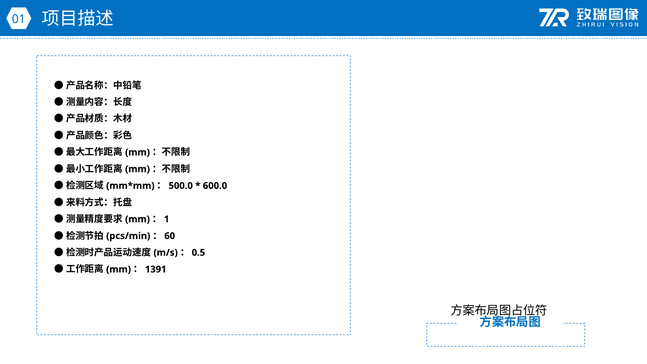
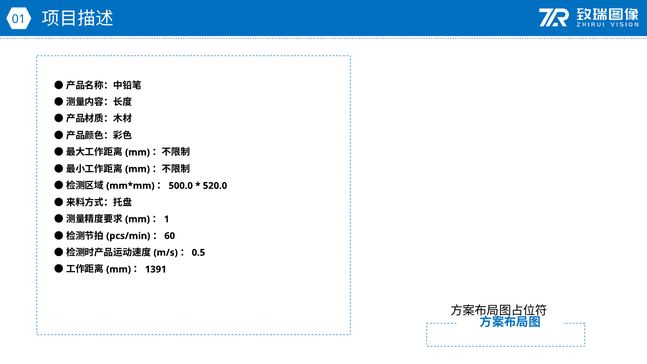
600.0: 600.0 -> 520.0
